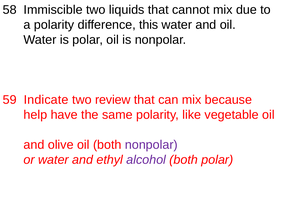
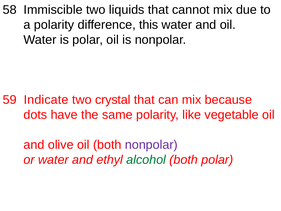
review: review -> crystal
help: help -> dots
alcohol colour: purple -> green
